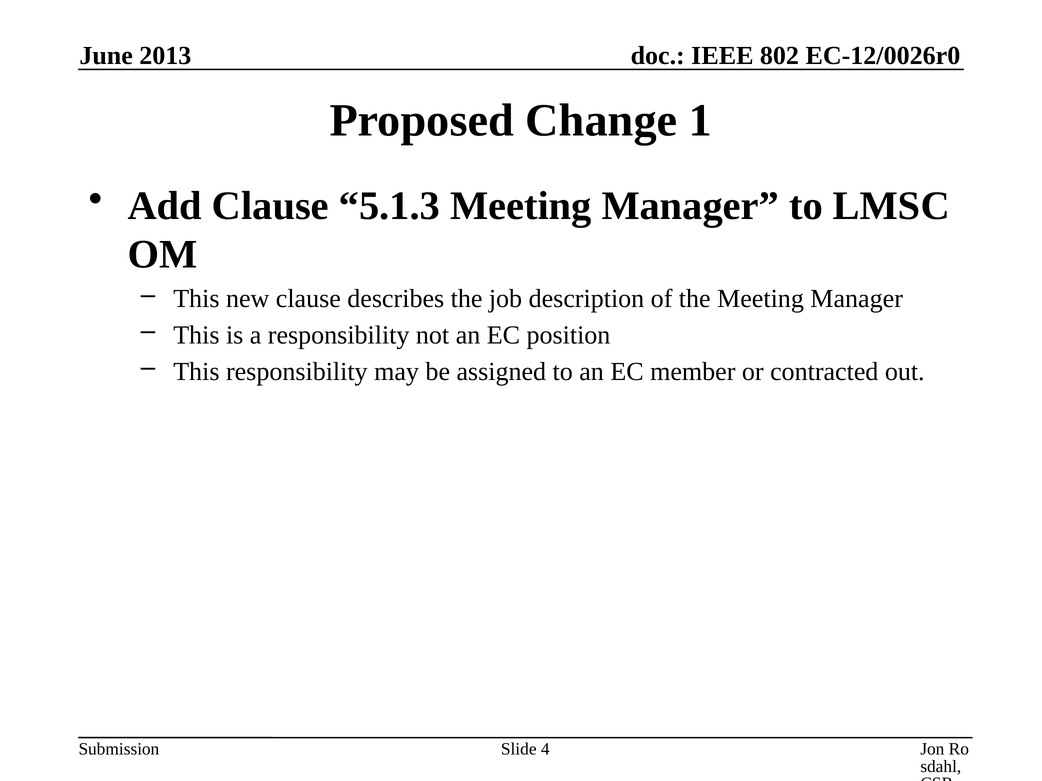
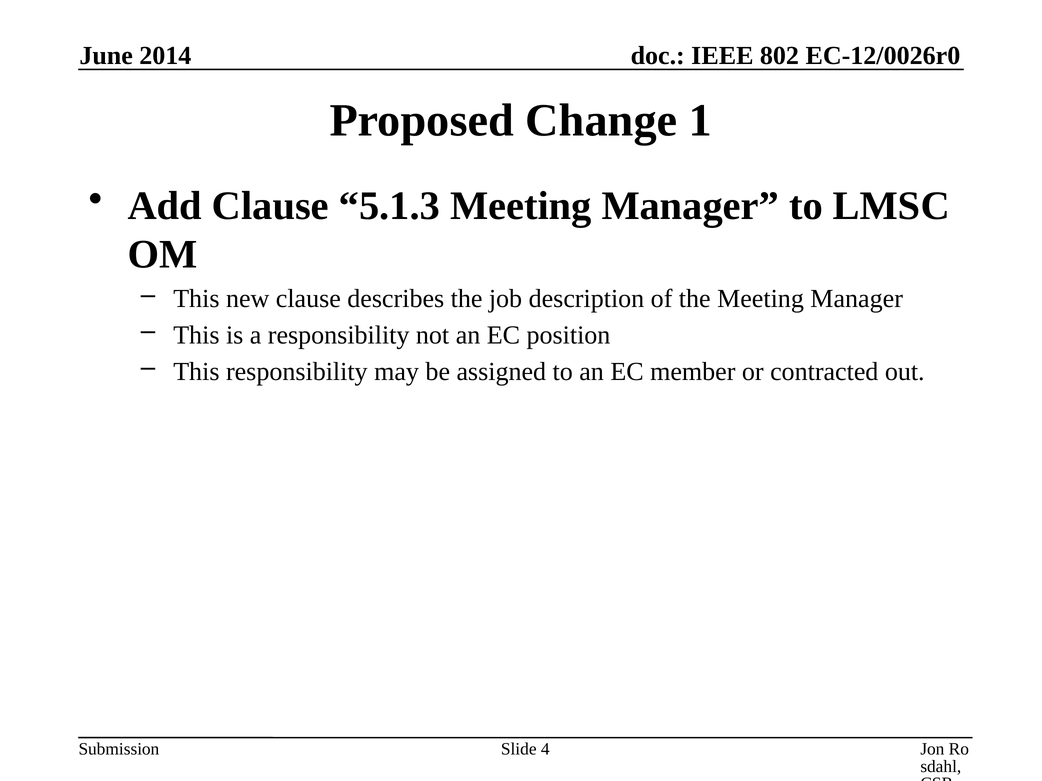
2013: 2013 -> 2014
